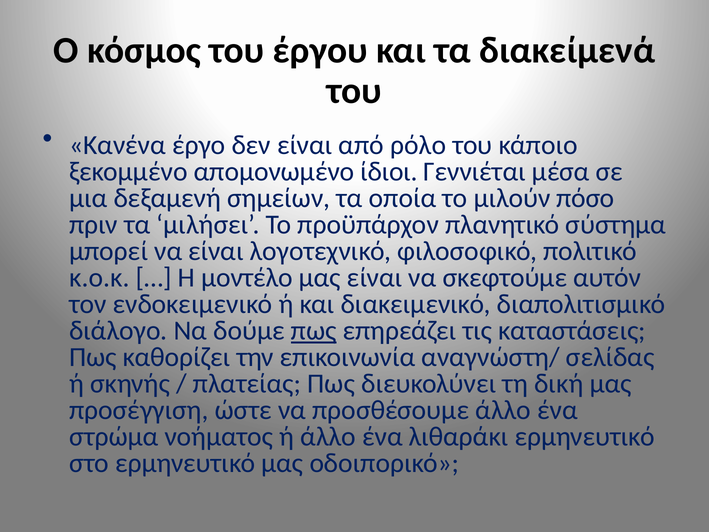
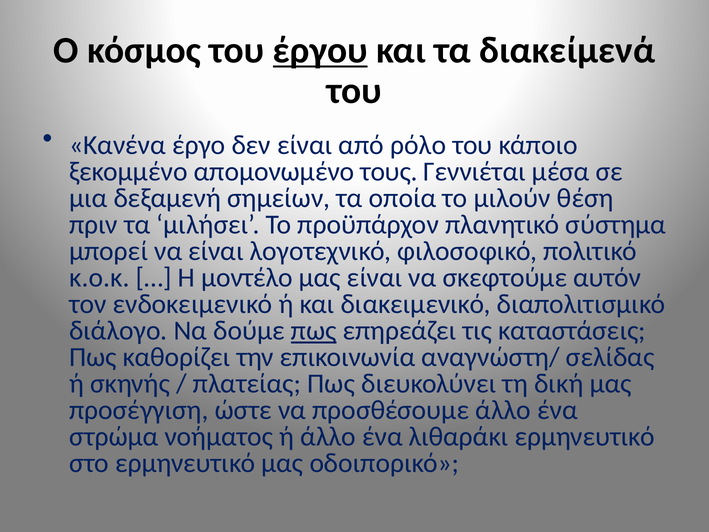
έργου underline: none -> present
ίδιοι: ίδιοι -> τους
πόσο: πόσο -> θέση
